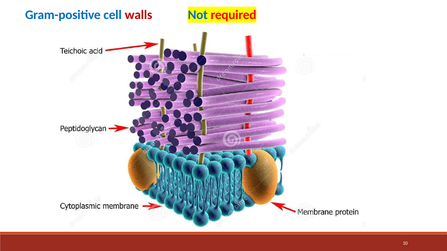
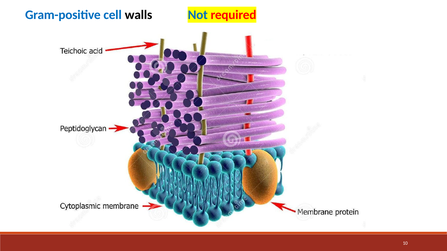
walls colour: red -> black
